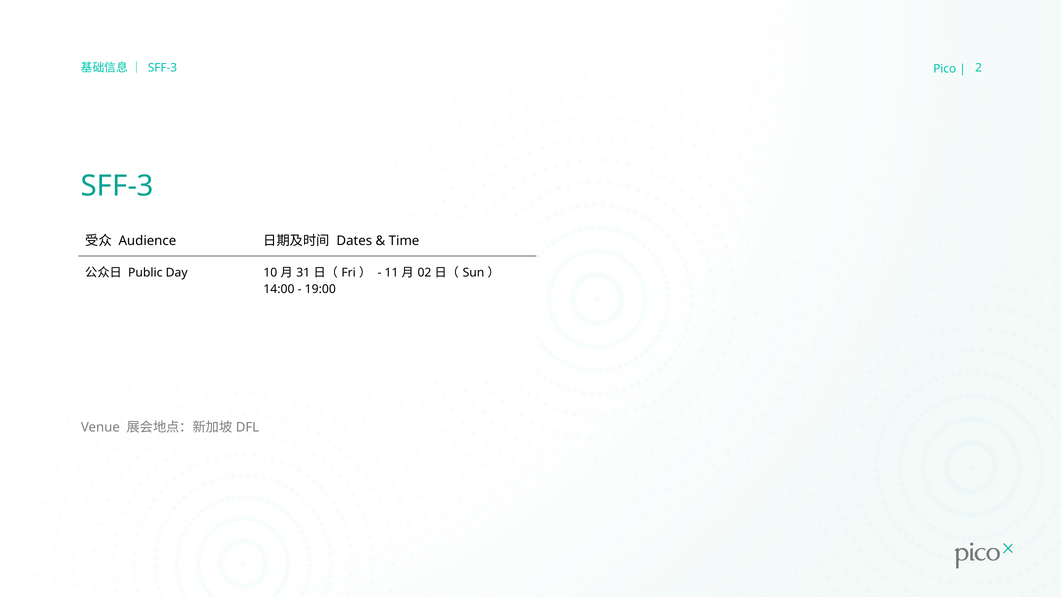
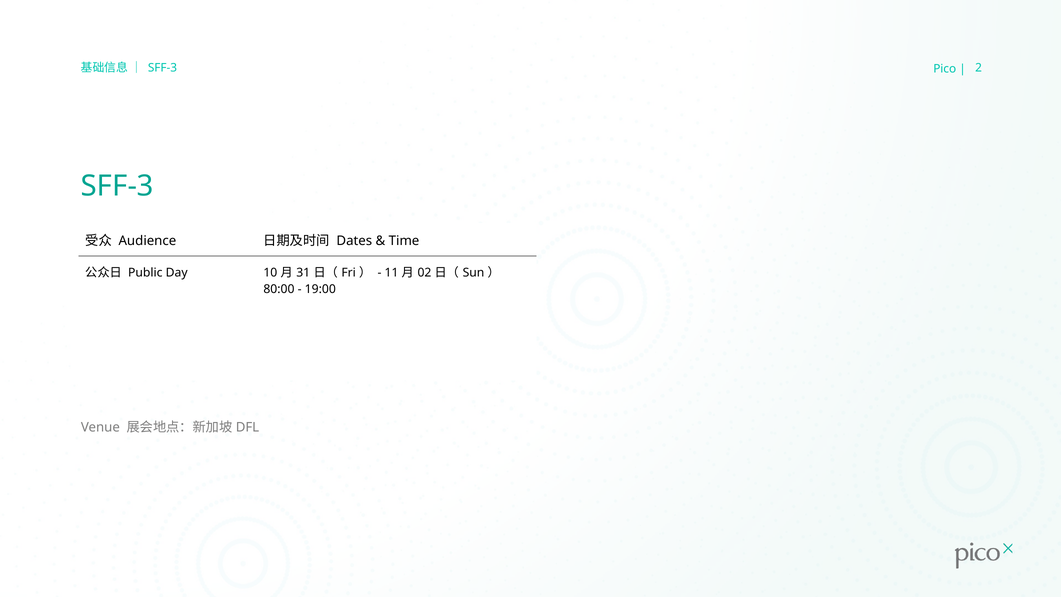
14:00: 14:00 -> 80:00
